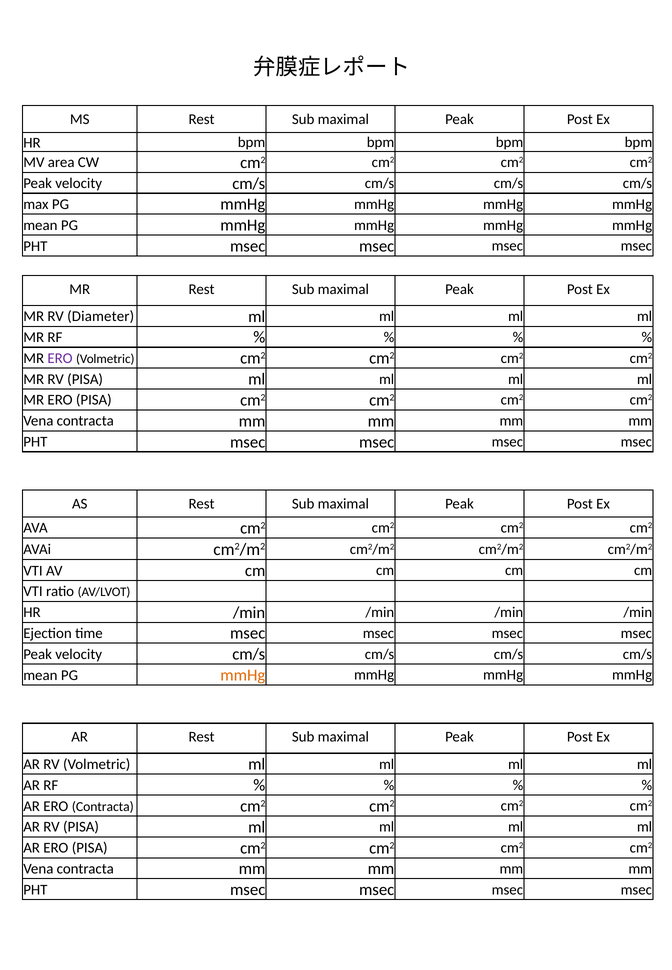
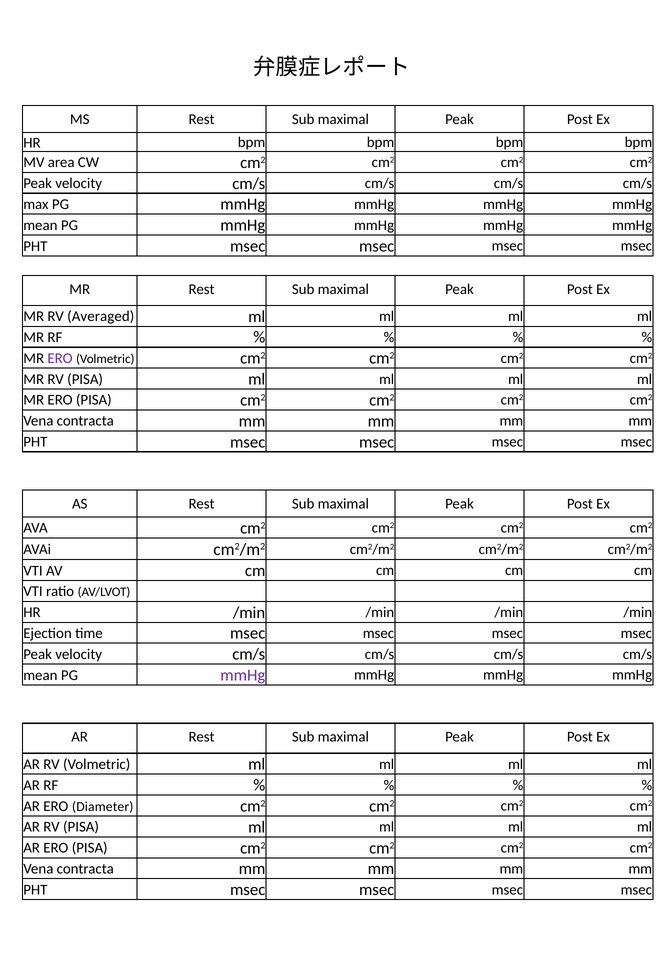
Diameter: Diameter -> Averaged
mmHg at (243, 676) colour: orange -> purple
ERO Contracta: Contracta -> Diameter
